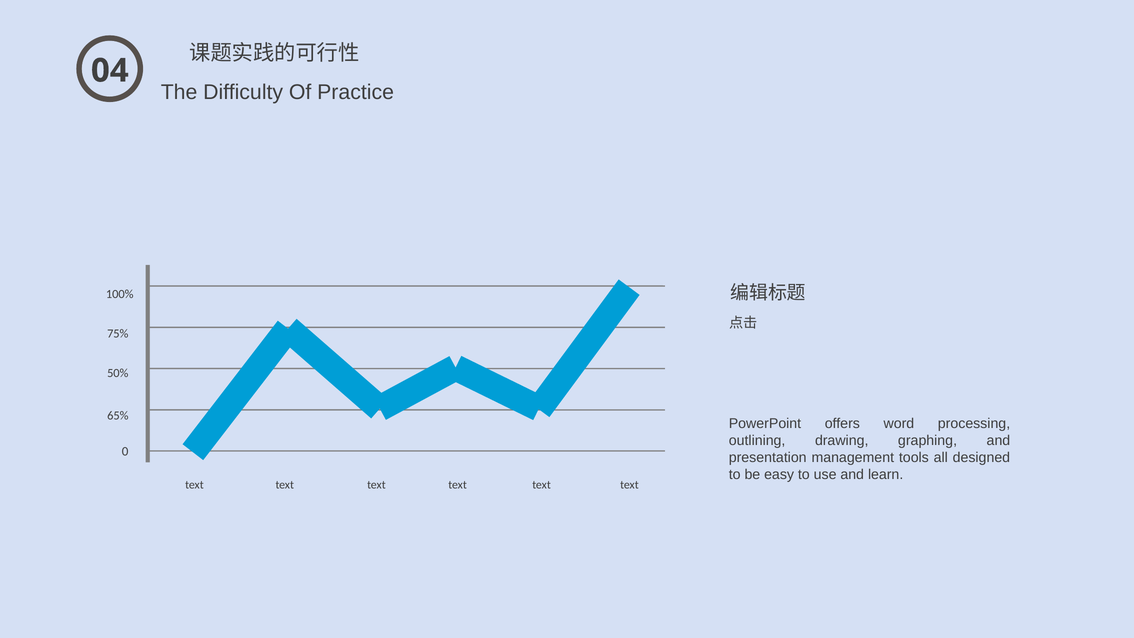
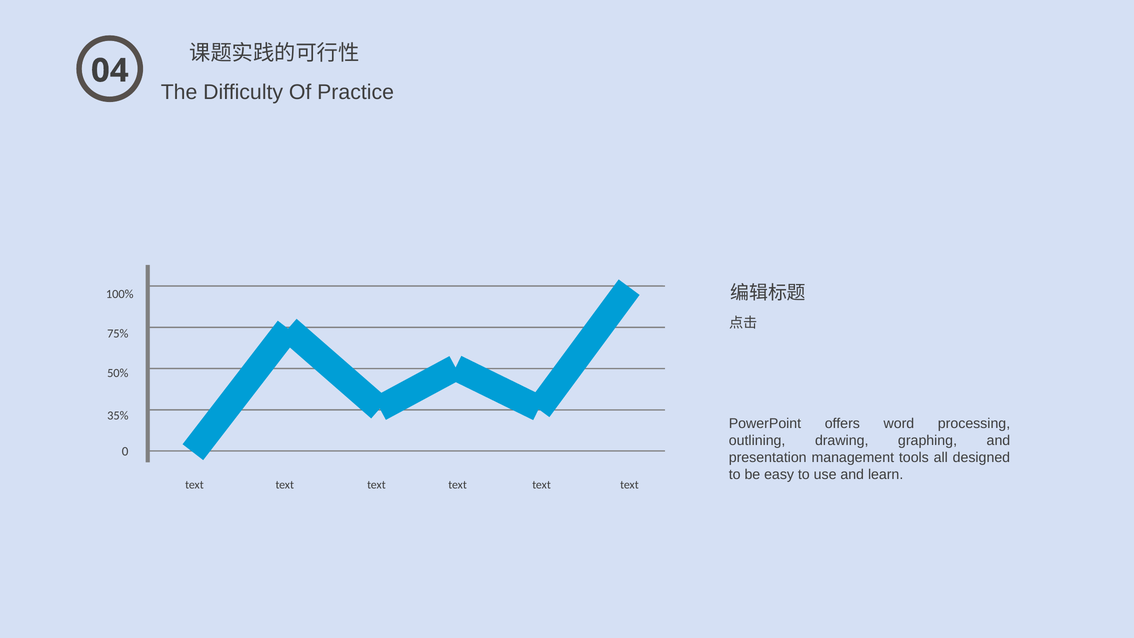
65%: 65% -> 35%
